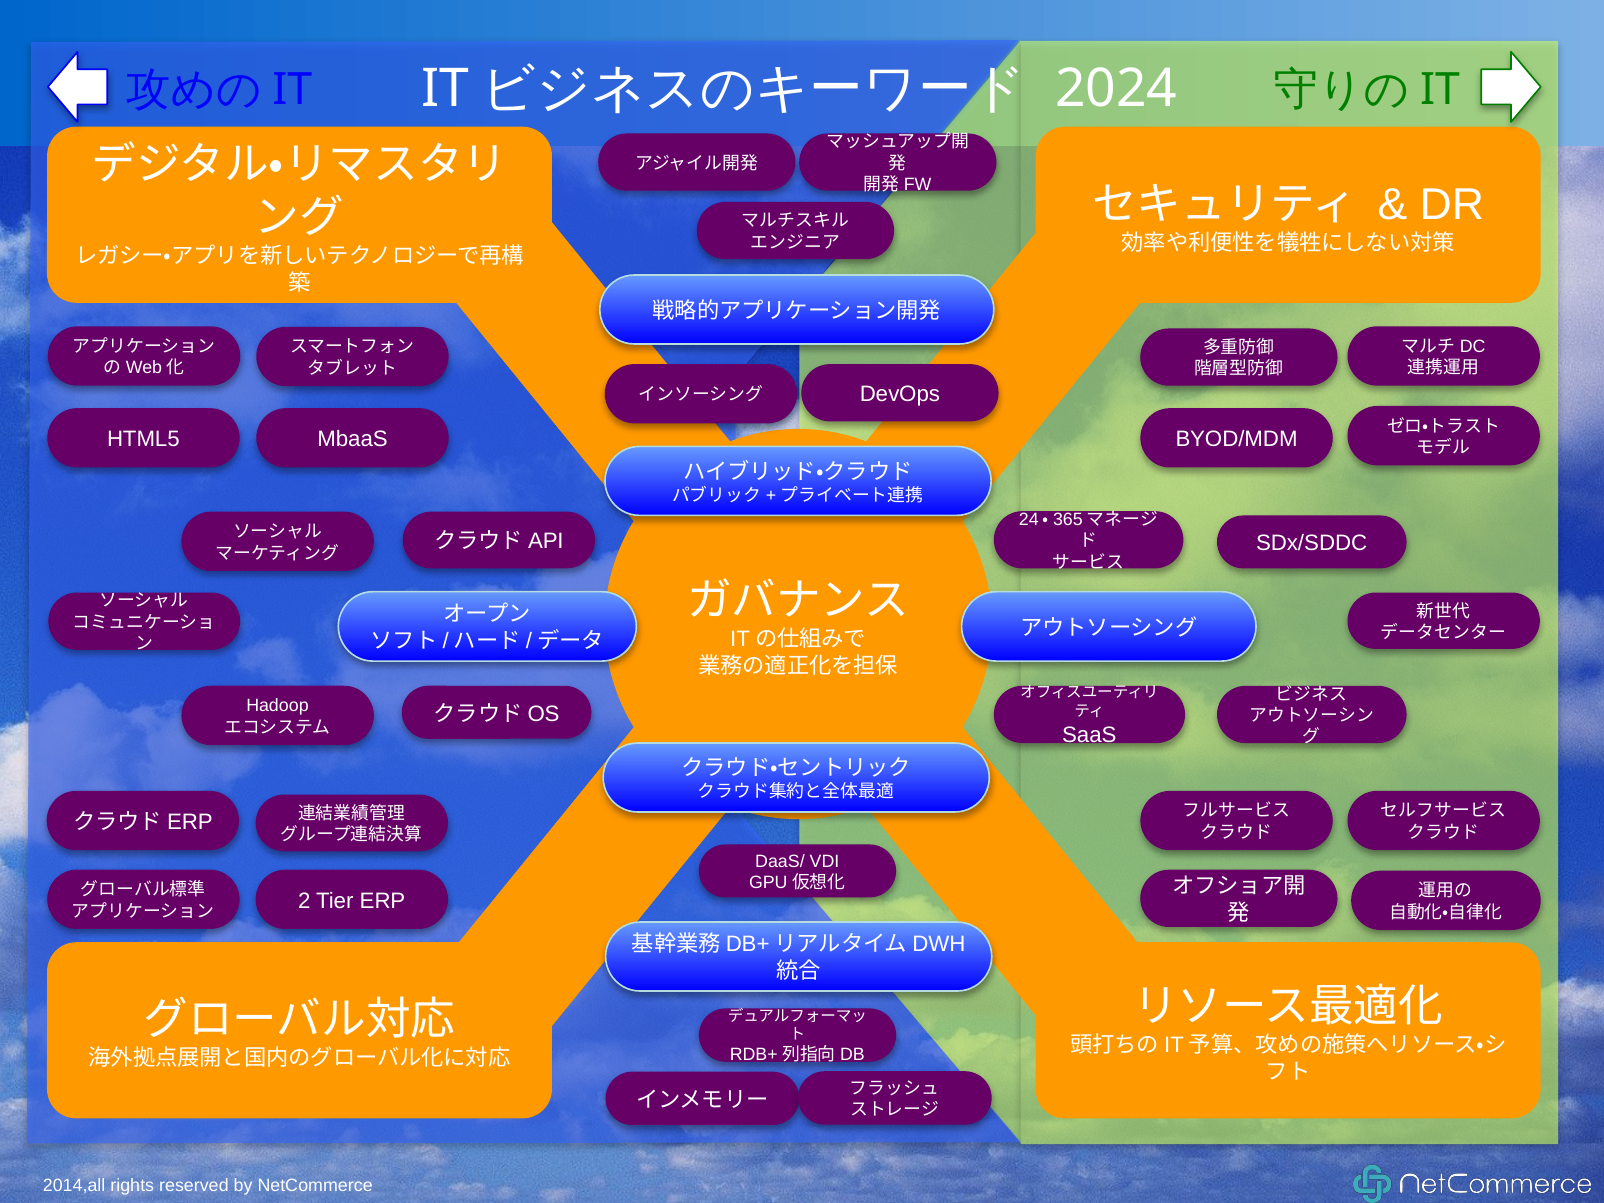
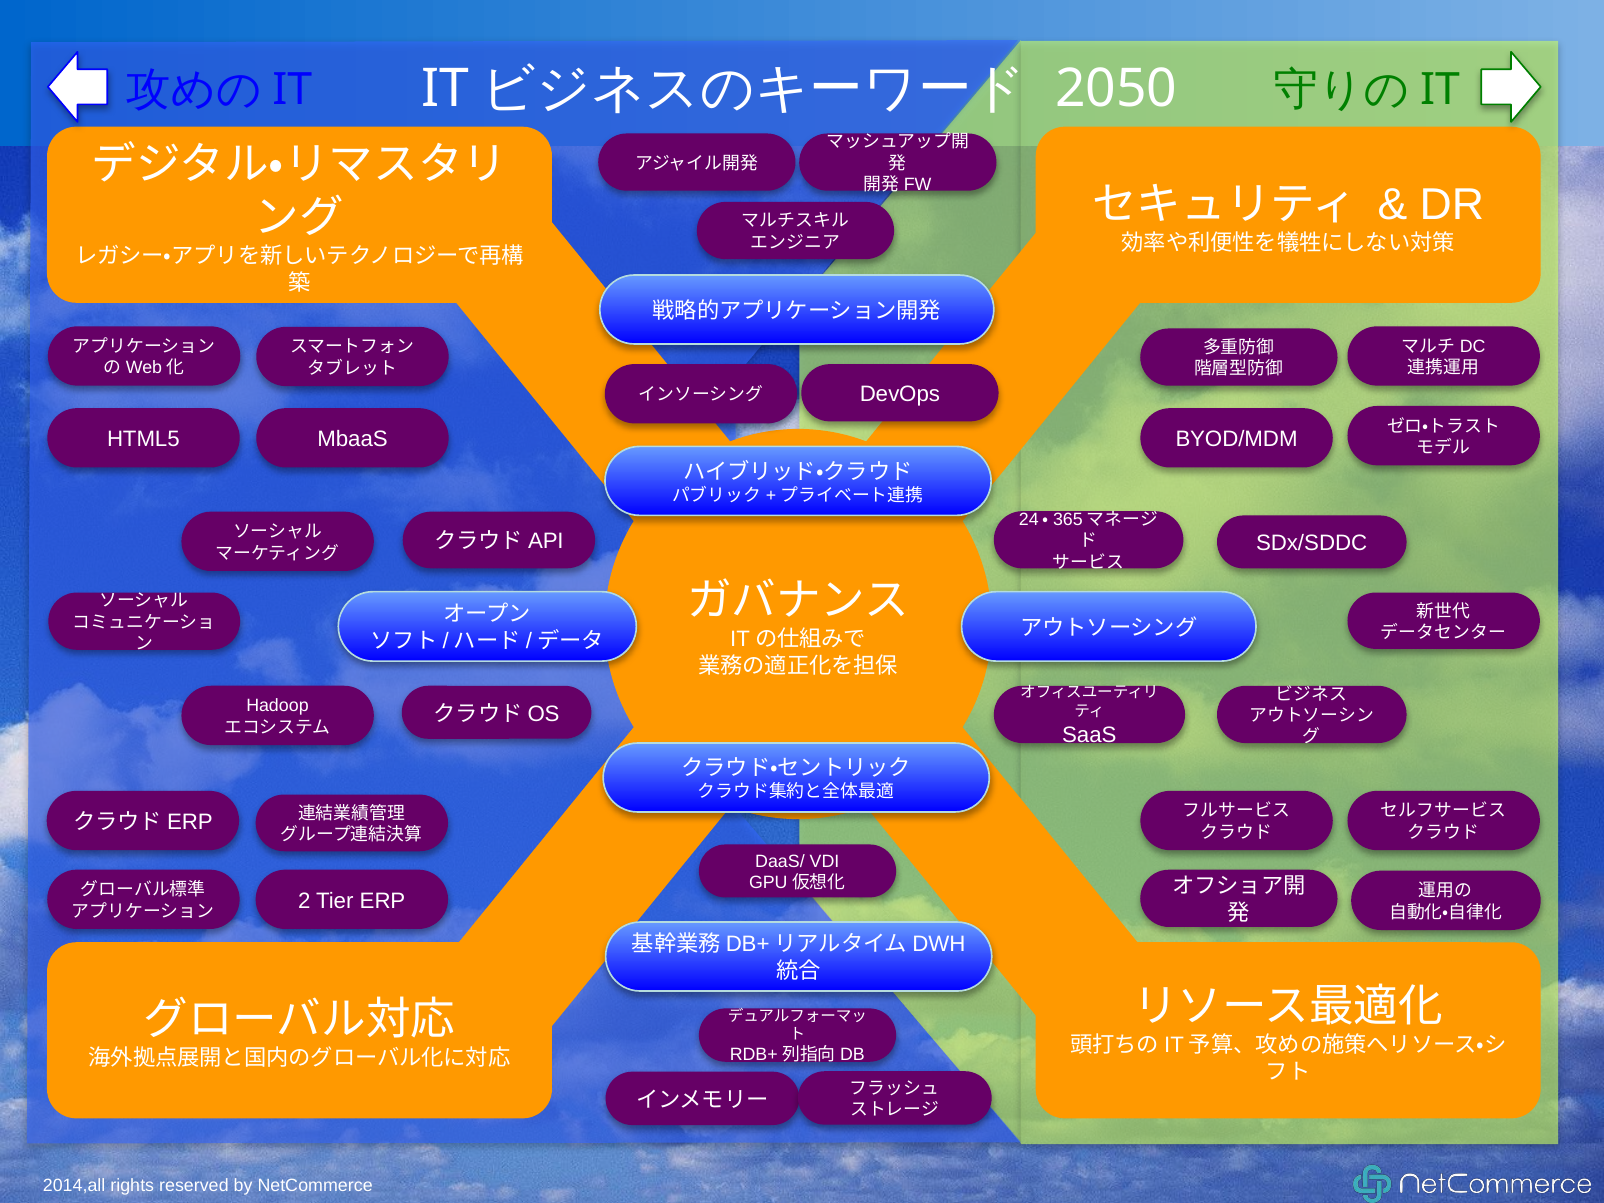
2024: 2024 -> 2050
